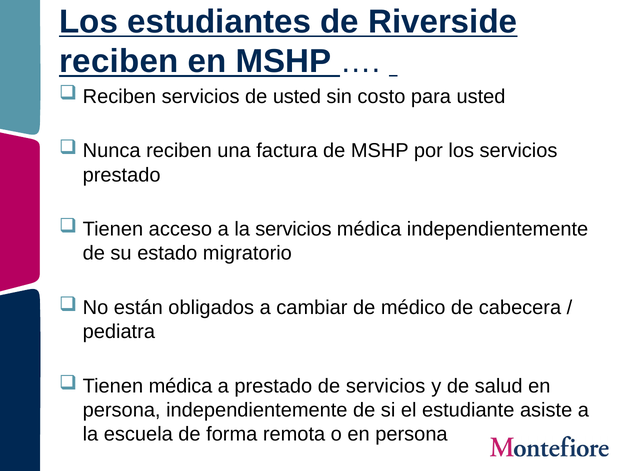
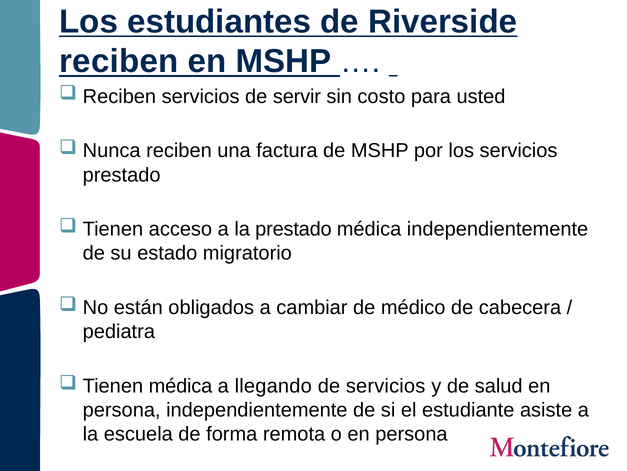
de usted: usted -> servir
la servicios: servicios -> prestado
a prestado: prestado -> llegando
